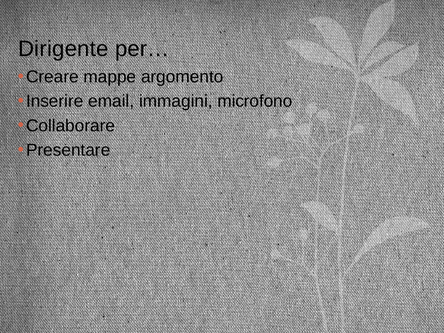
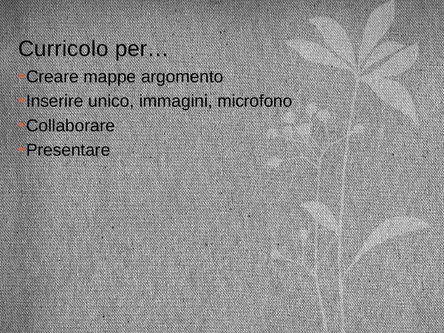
Dirigente: Dirigente -> Curricolo
email: email -> unico
